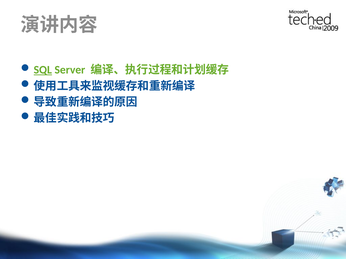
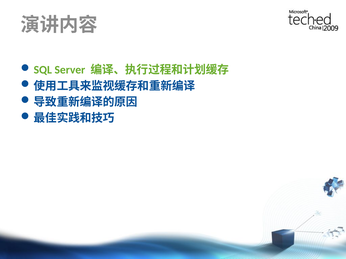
SQL underline: present -> none
